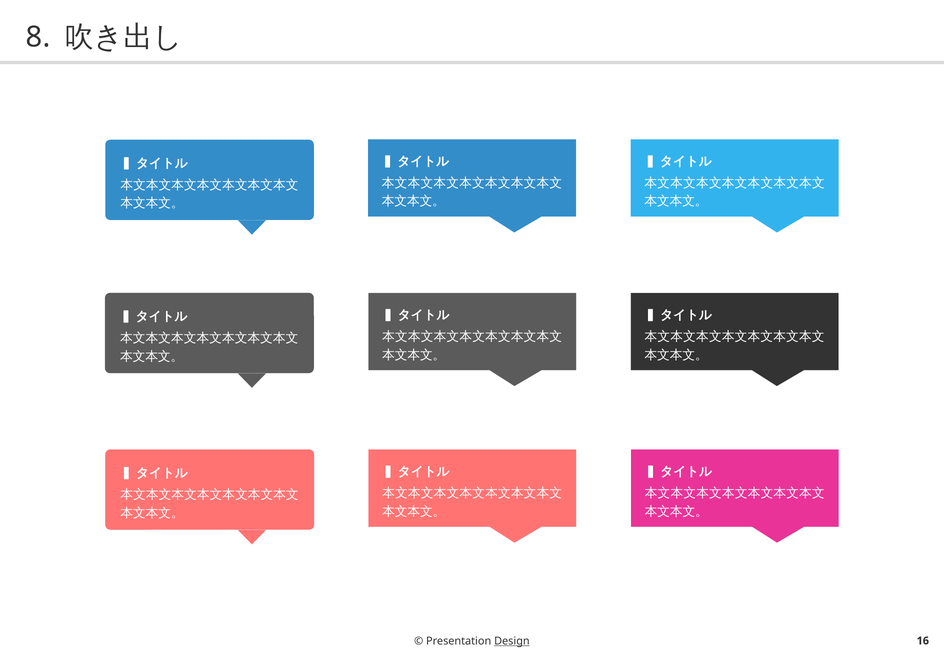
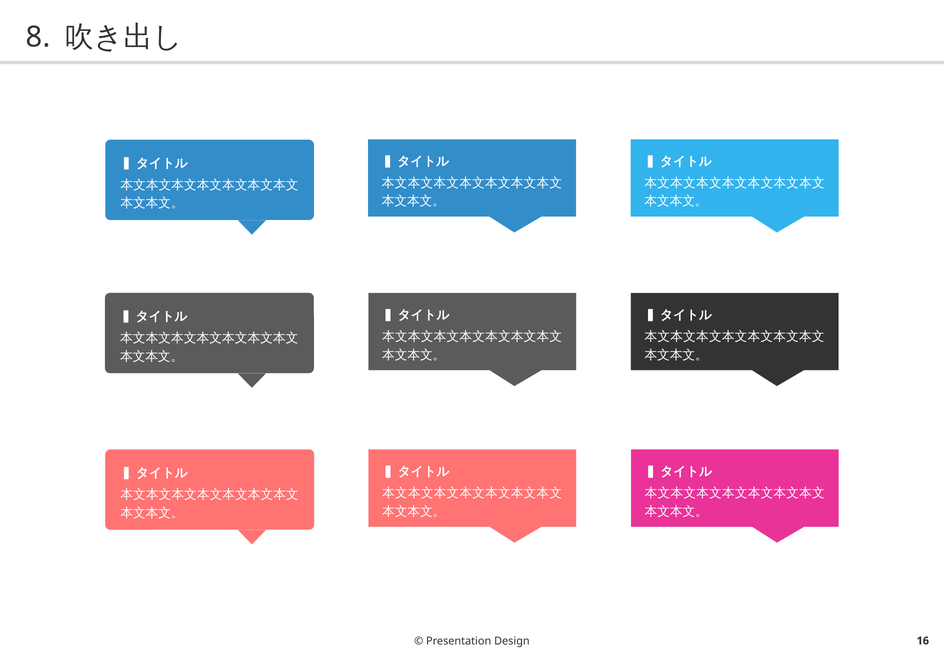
Design underline: present -> none
